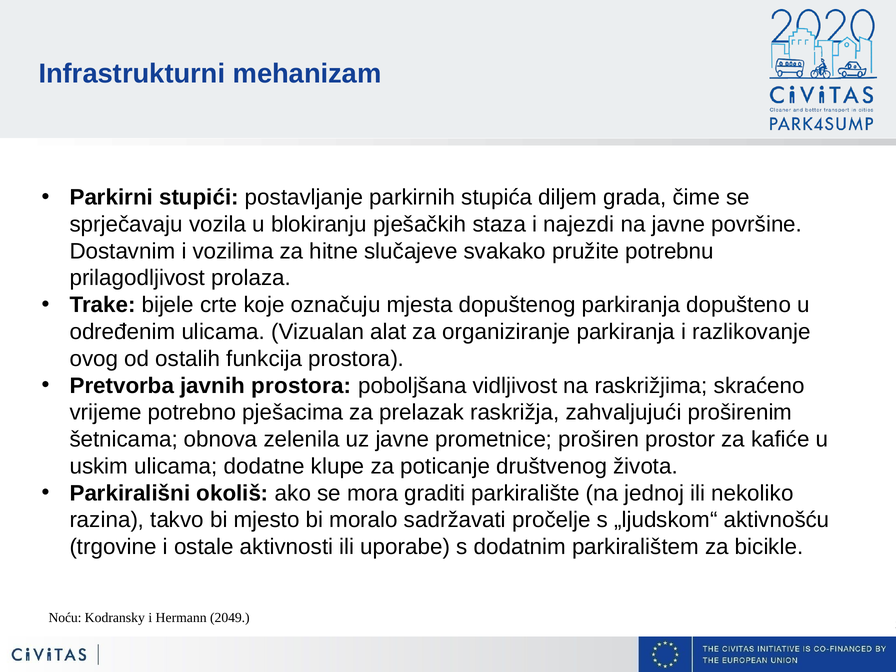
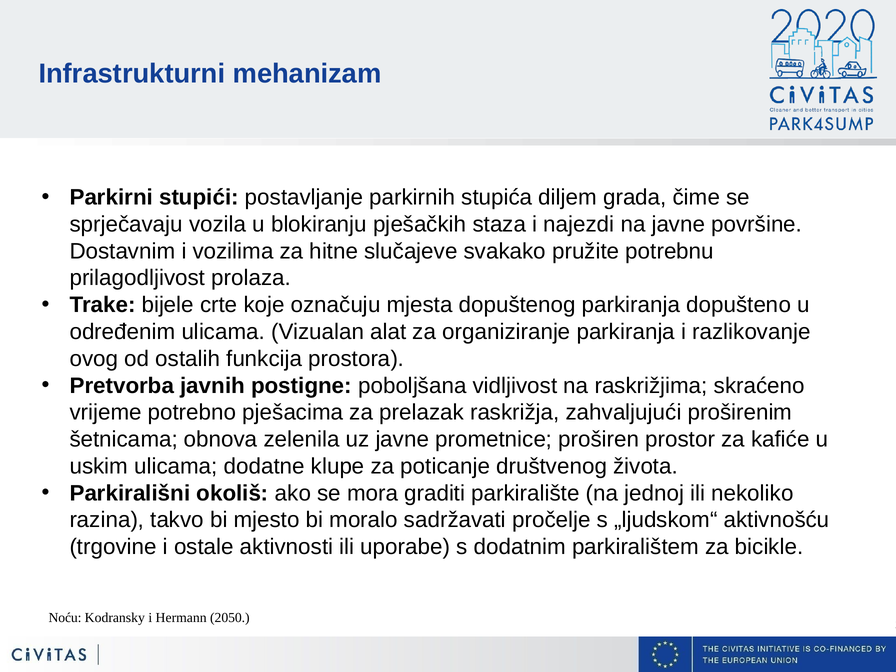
javnih prostora: prostora -> postigne
2049: 2049 -> 2050
